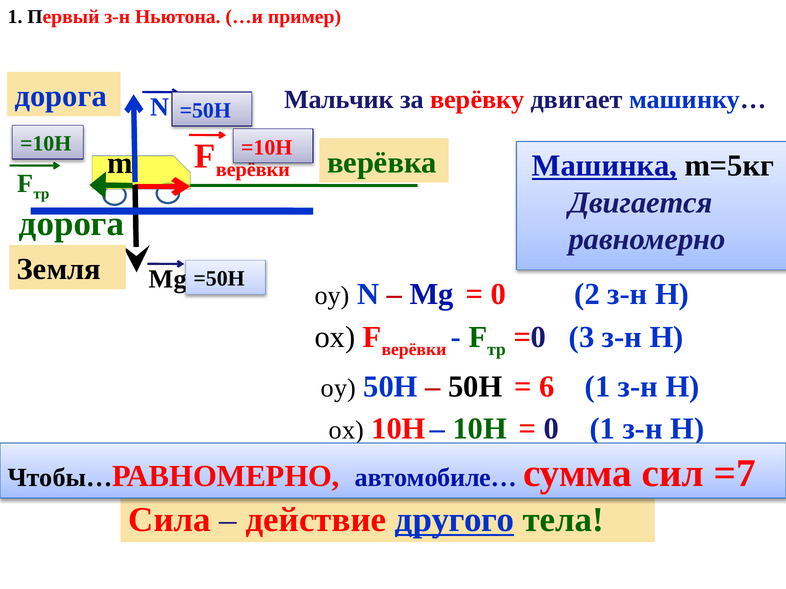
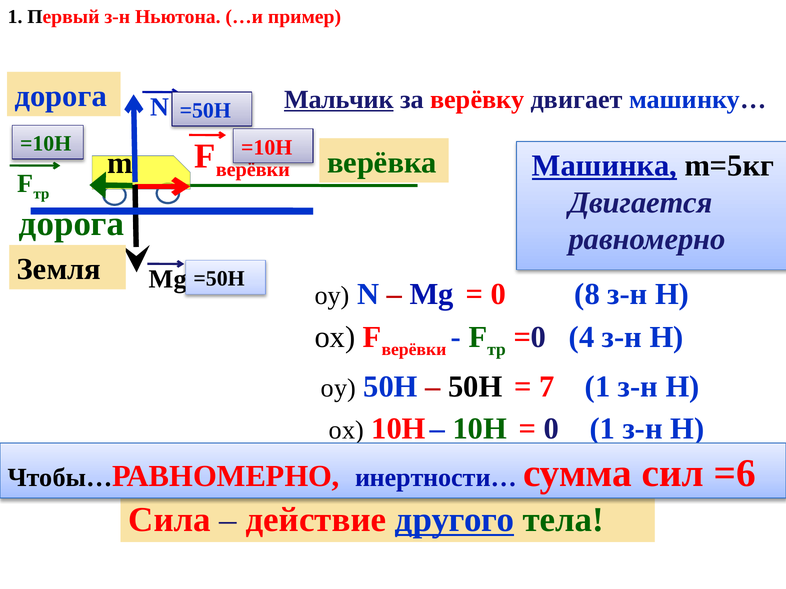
Мальчик underline: none -> present
2: 2 -> 8
3: 3 -> 4
6: 6 -> 7
автомобиле…: автомобиле… -> инертности…
=7: =7 -> =6
